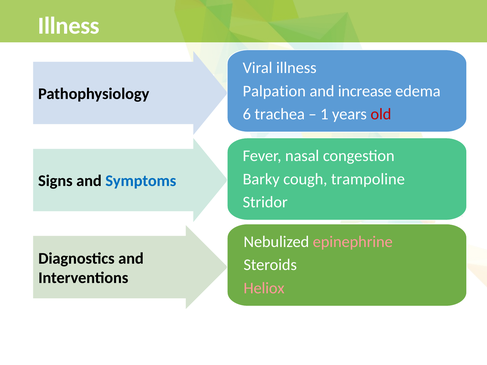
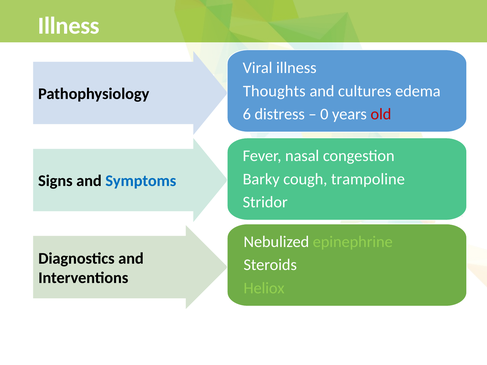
Palpation: Palpation -> Thoughts
increase: increase -> cultures
trachea: trachea -> distress
1: 1 -> 0
epinephrine colour: pink -> light green
Heliox colour: pink -> light green
